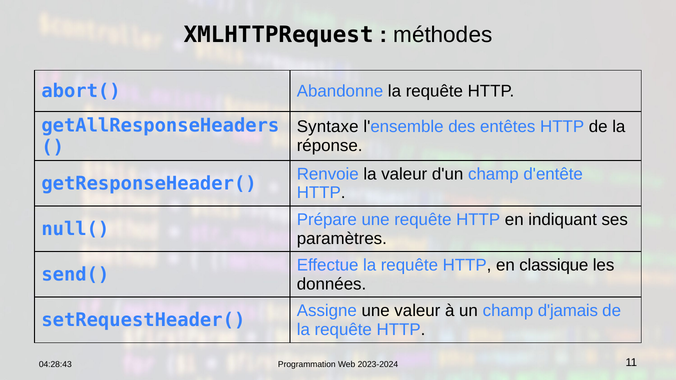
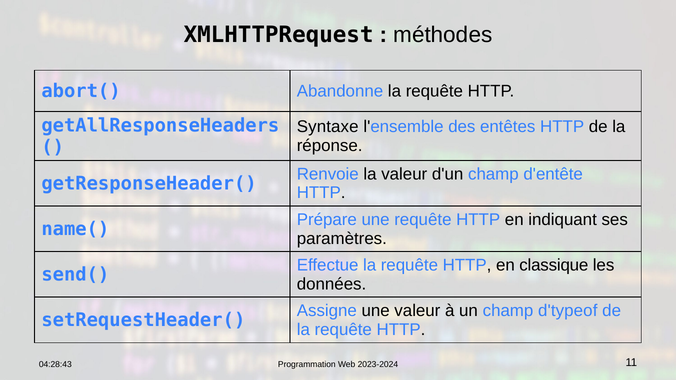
null(: null( -> name(
d'jamais: d'jamais -> d'typeof
